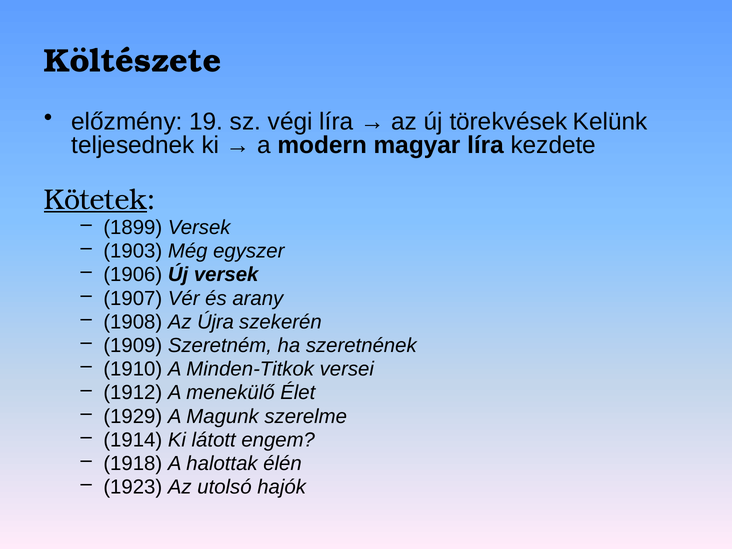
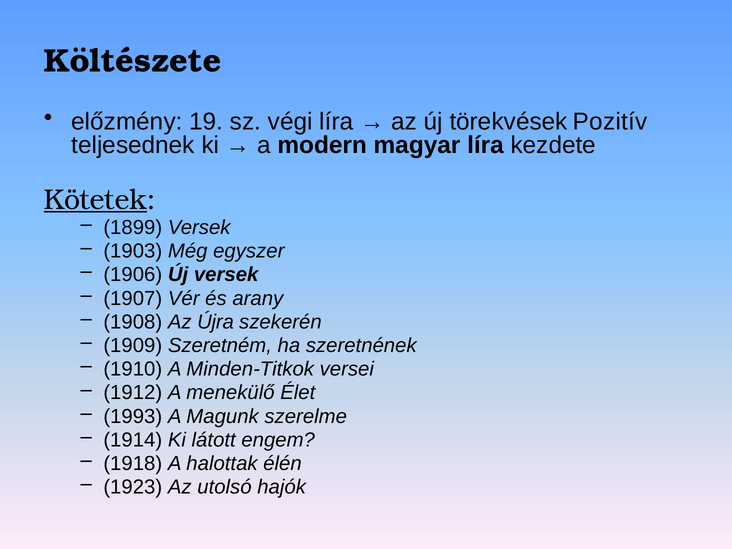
Kelünk: Kelünk -> Pozitív
1929: 1929 -> 1993
